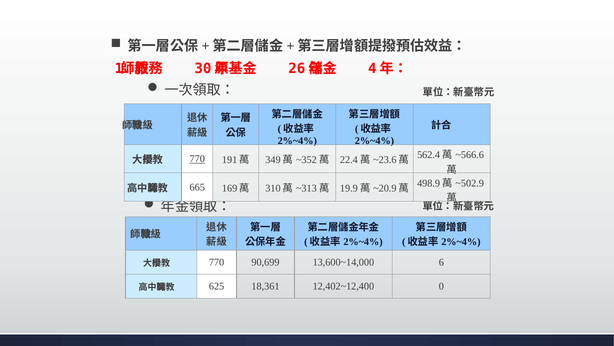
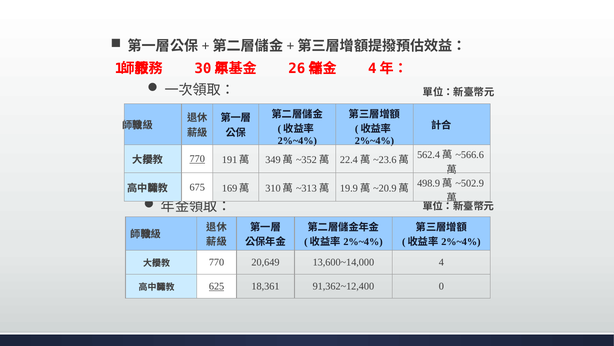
665: 665 -> 675
90,699: 90,699 -> 20,649
6: 6 -> 4
625 underline: none -> present
12,402~12,400: 12,402~12,400 -> 91,362~12,400
